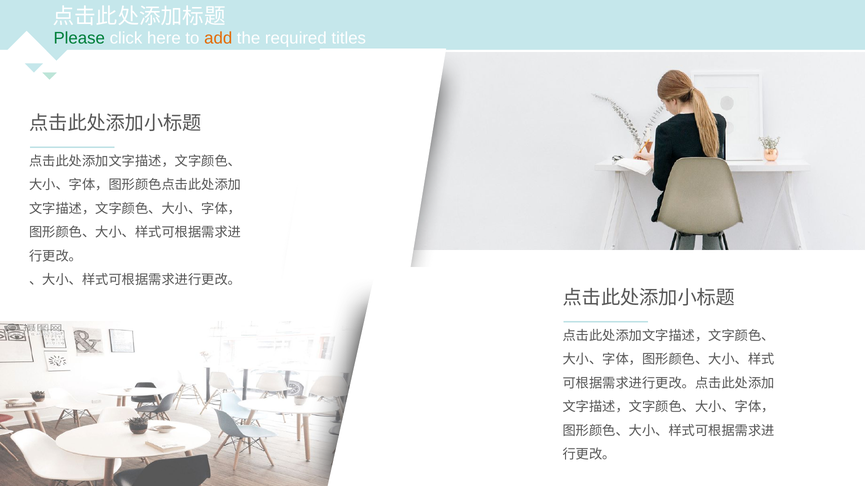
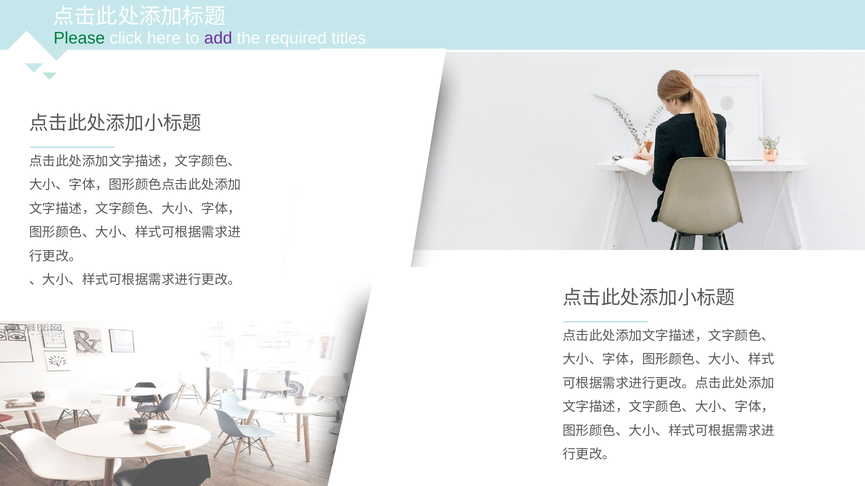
add colour: orange -> purple
